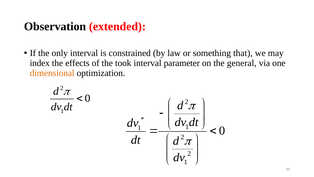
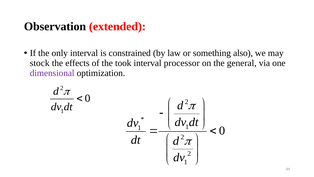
that: that -> also
index: index -> stock
parameter: parameter -> processor
dimensional colour: orange -> purple
